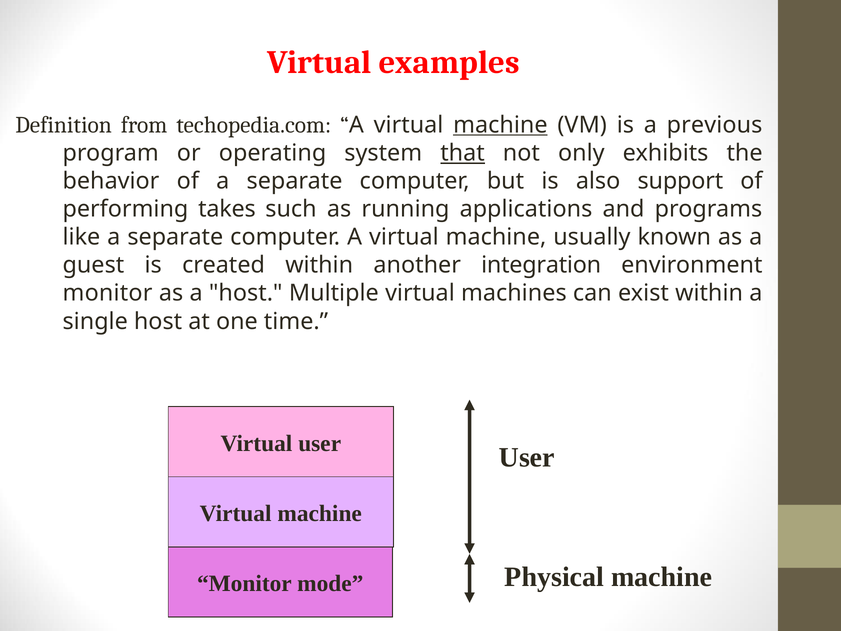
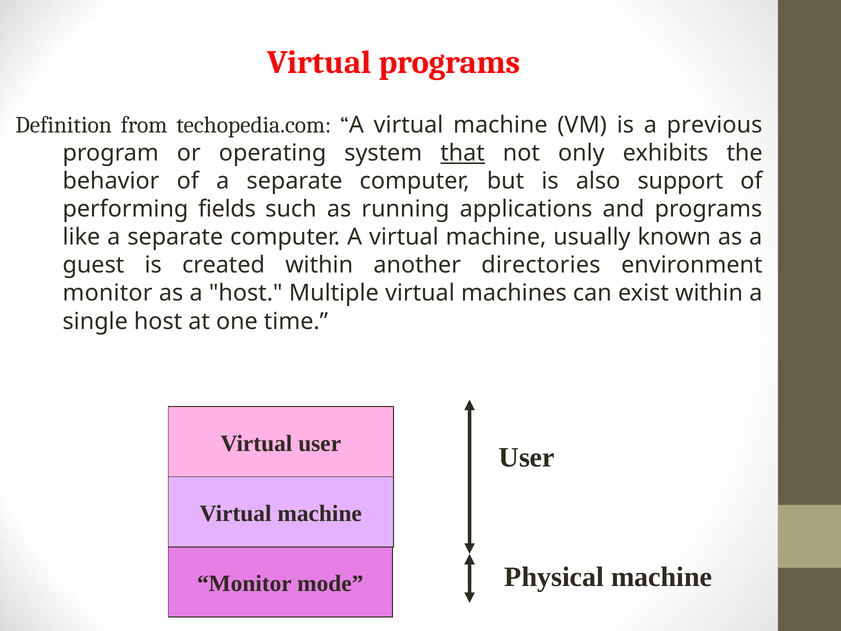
Virtual examples: examples -> programs
machine at (500, 125) underline: present -> none
takes: takes -> fields
integration: integration -> directories
